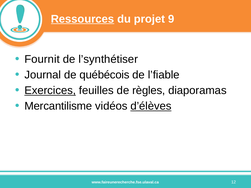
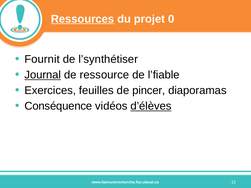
9: 9 -> 0
Journal underline: none -> present
québécois: québécois -> ressource
Exercices underline: present -> none
règles: règles -> pincer
Mercantilisme: Mercantilisme -> Conséquence
